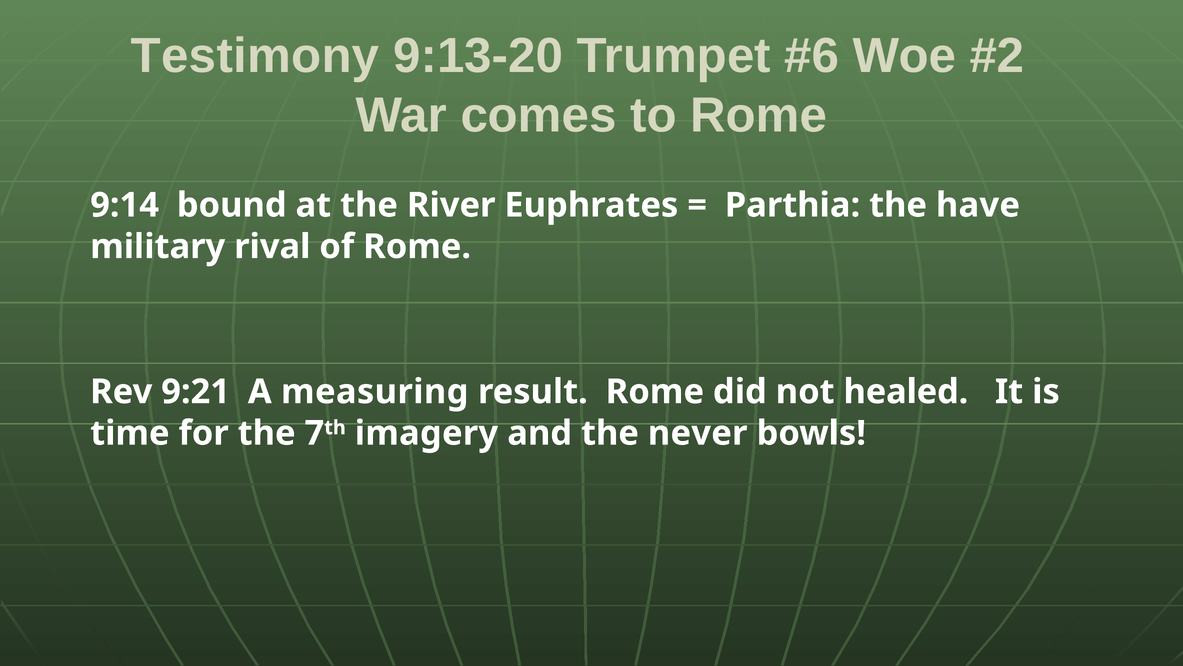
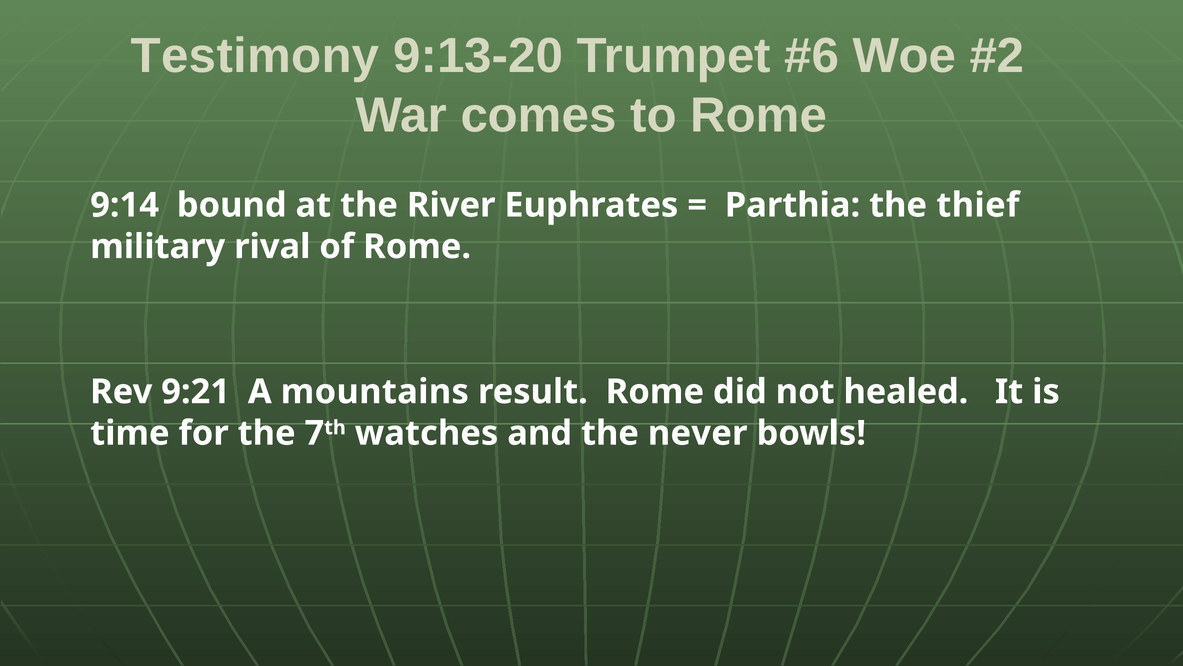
have: have -> thief
measuring: measuring -> mountains
imagery: imagery -> watches
